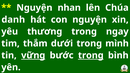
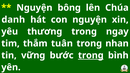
nhan: nhan -> bông
dưới: dưới -> tuân
mình: mình -> nhan
vững underline: present -> none
